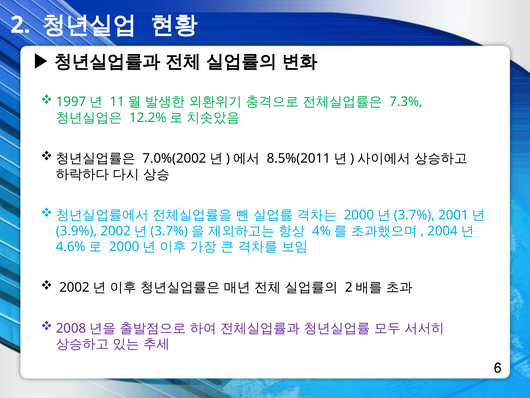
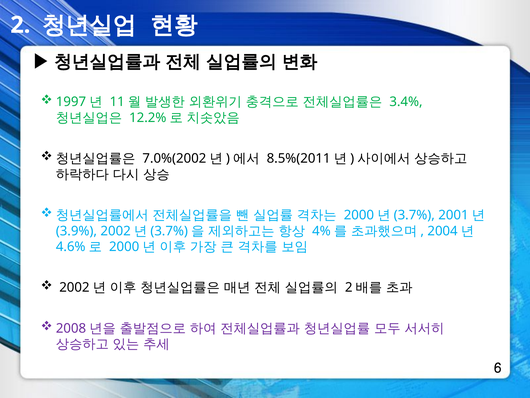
7.3%: 7.3% -> 3.4%
